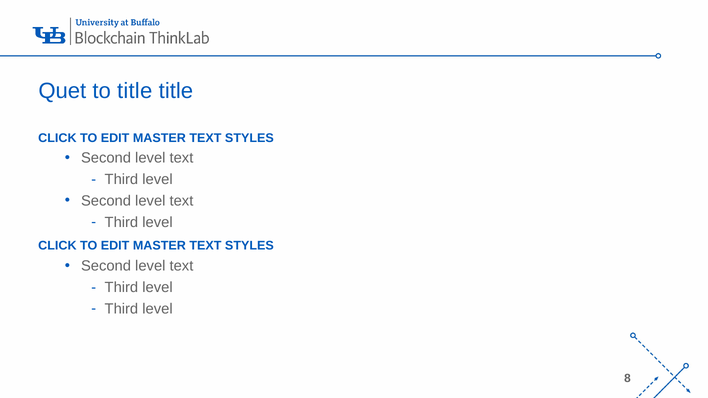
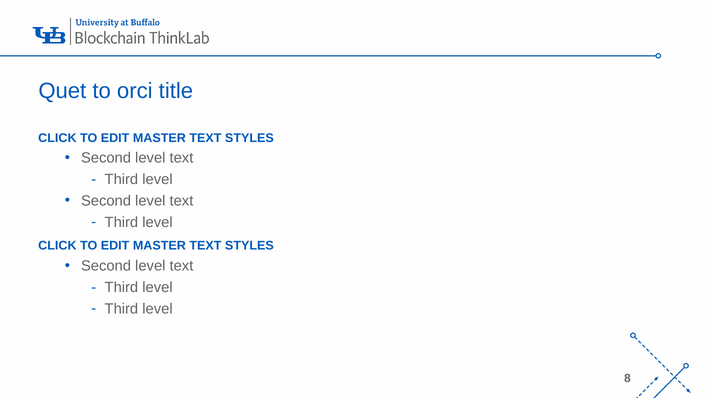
to title: title -> orci
